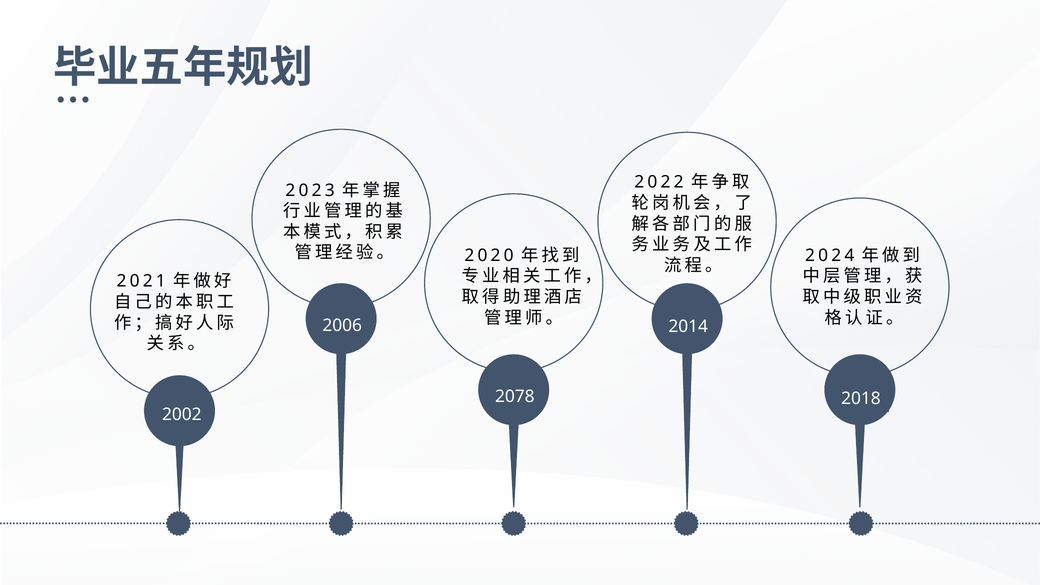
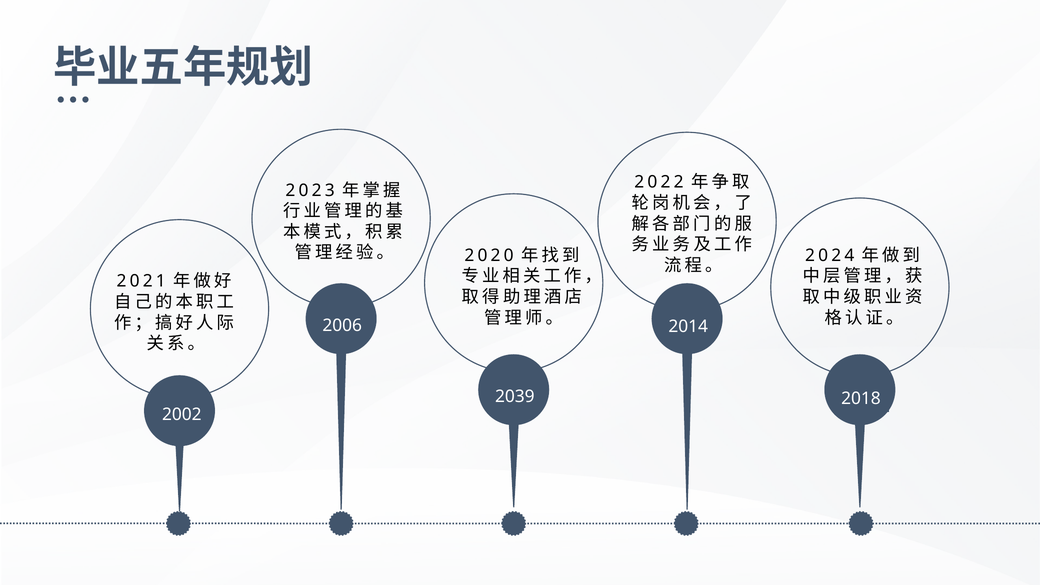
2078: 2078 -> 2039
